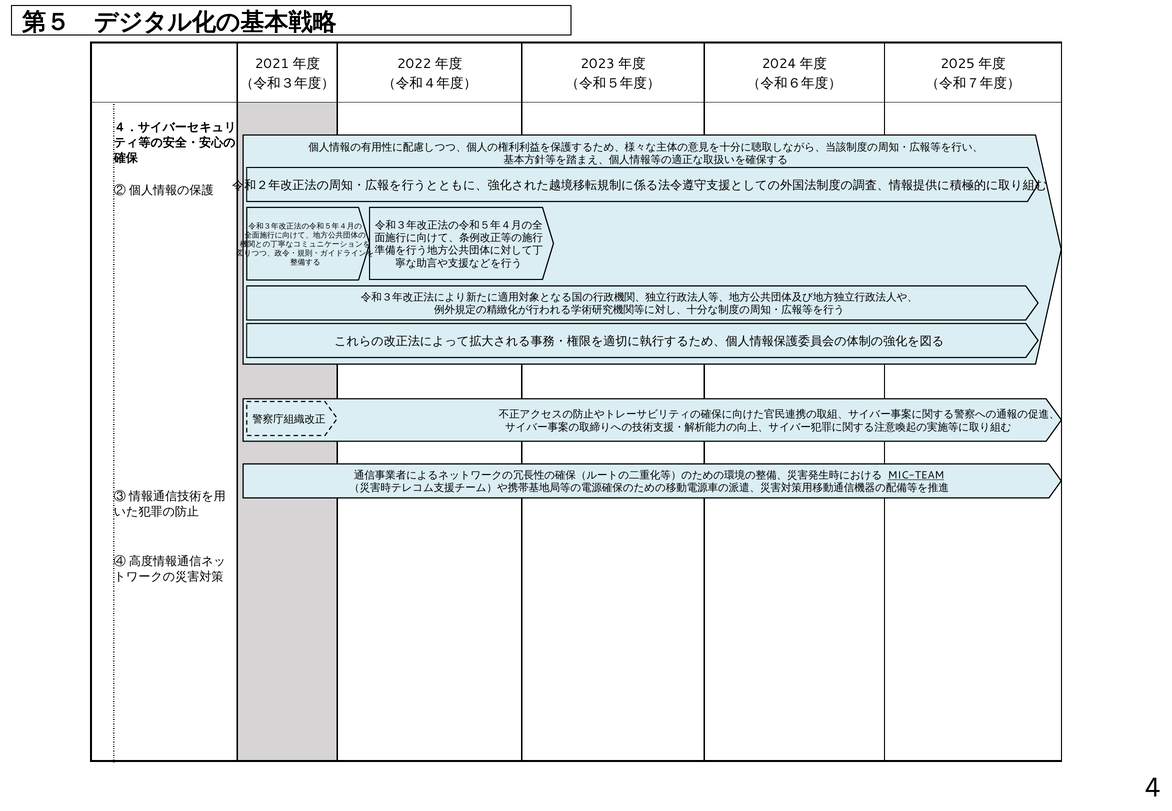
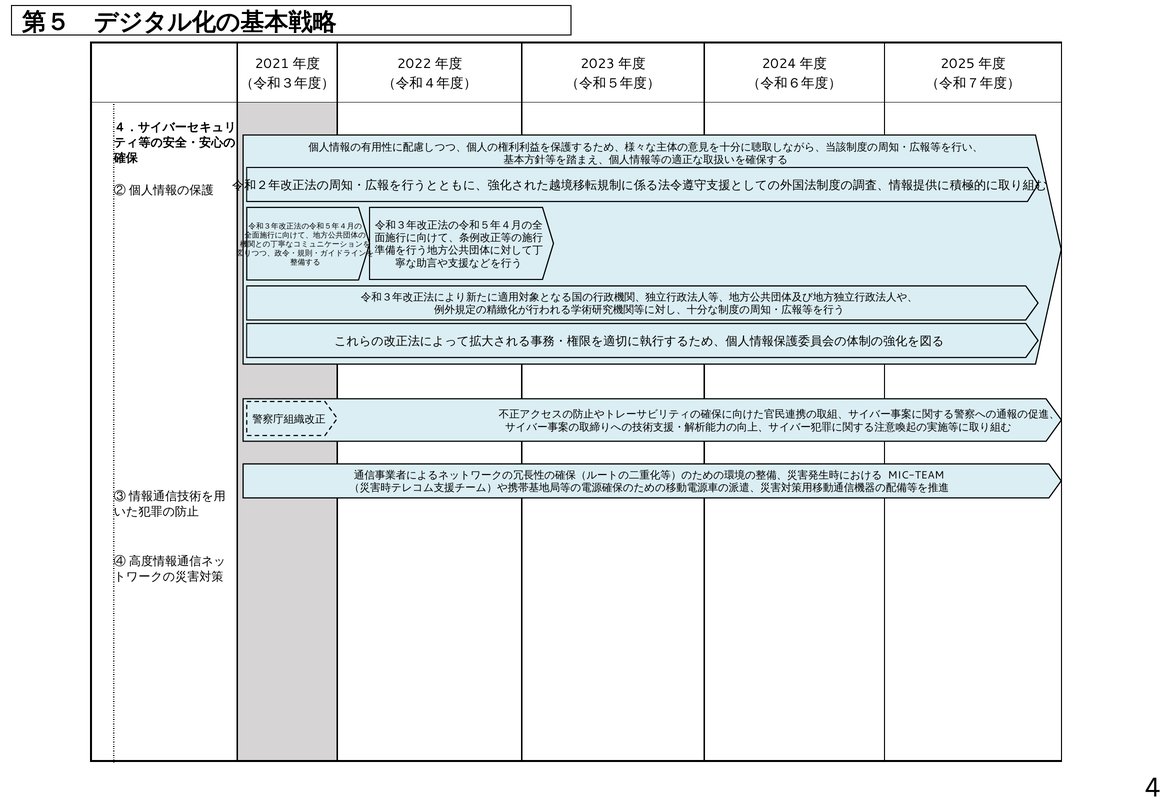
MIC-TEAM underline: present -> none
